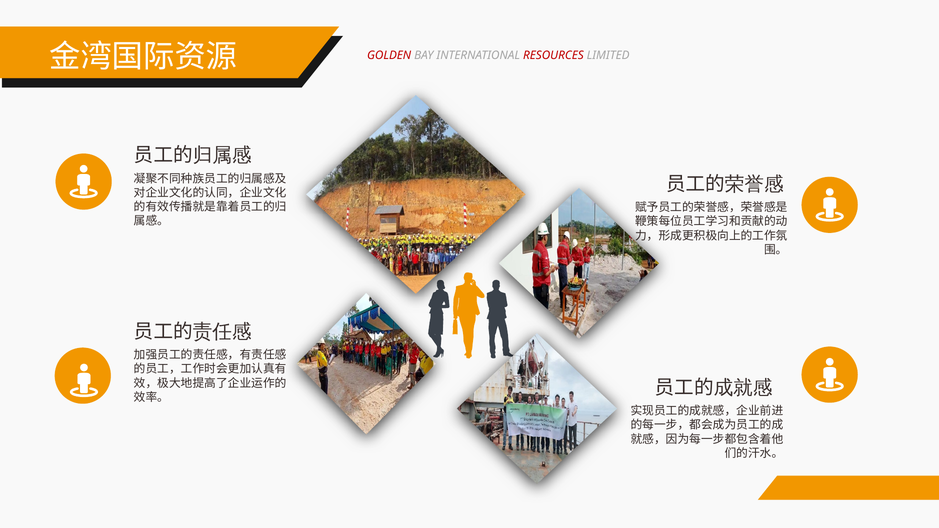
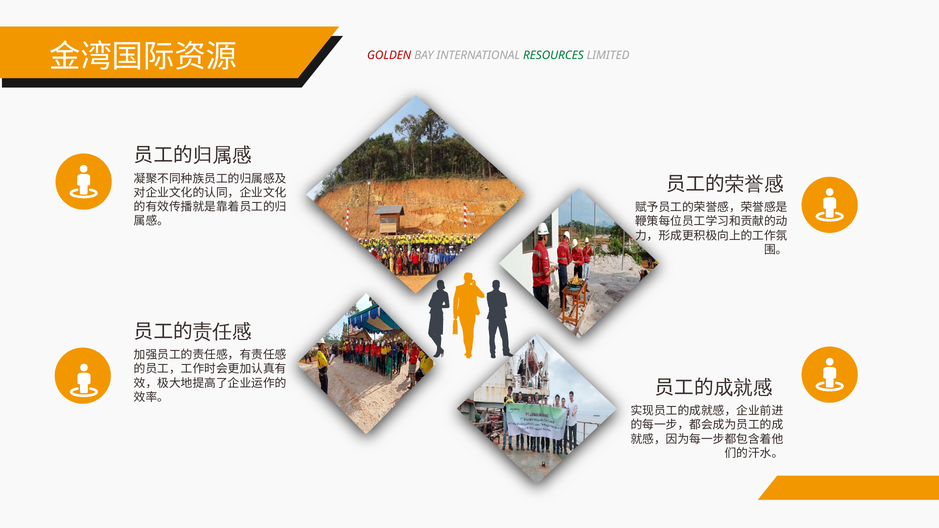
RESOURCES colour: red -> green
